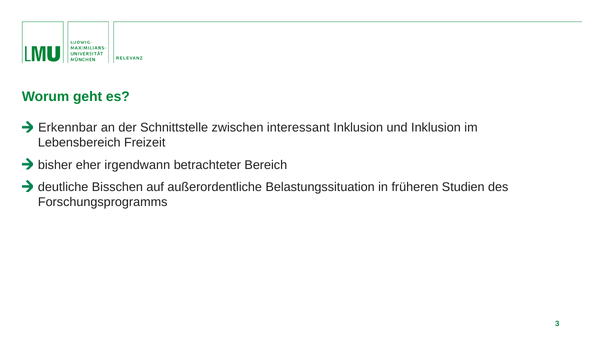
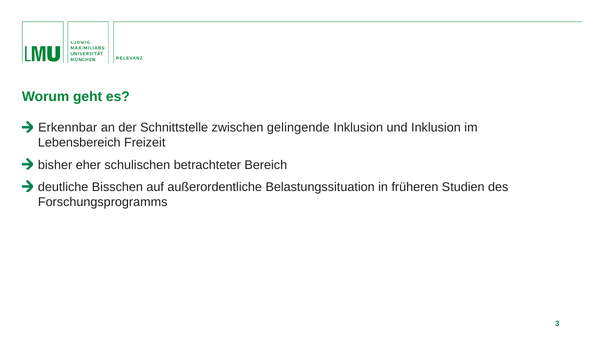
interessant: interessant -> gelingende
irgendwann: irgendwann -> schulischen
